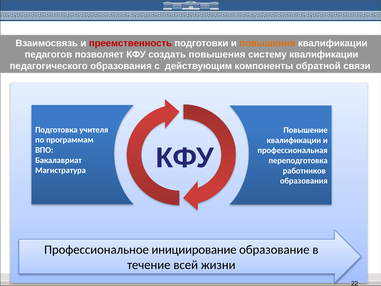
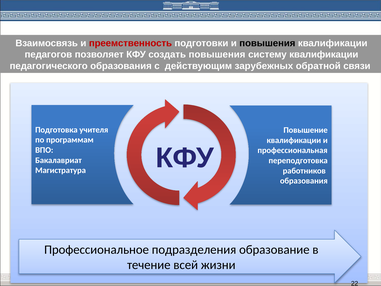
повышения at (267, 43) colour: orange -> black
компоненты: компоненты -> зарубежных
инициирование: инициирование -> подразделения
